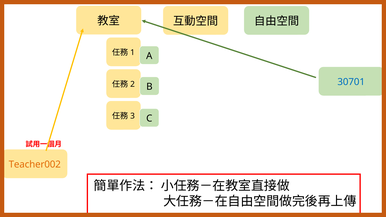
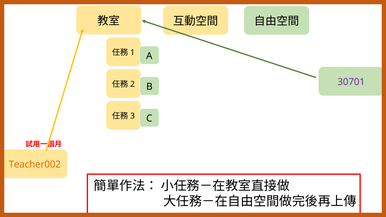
30701 colour: blue -> purple
